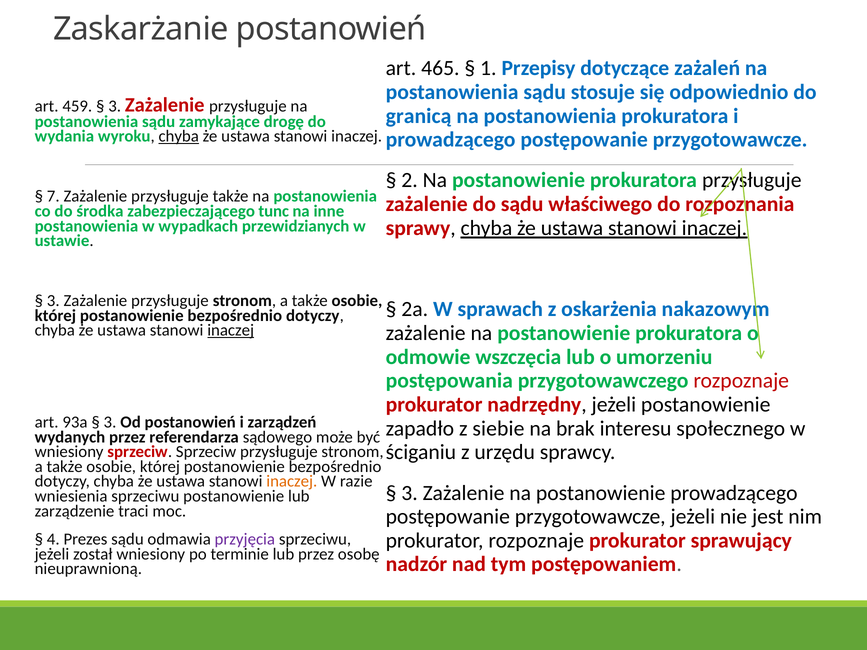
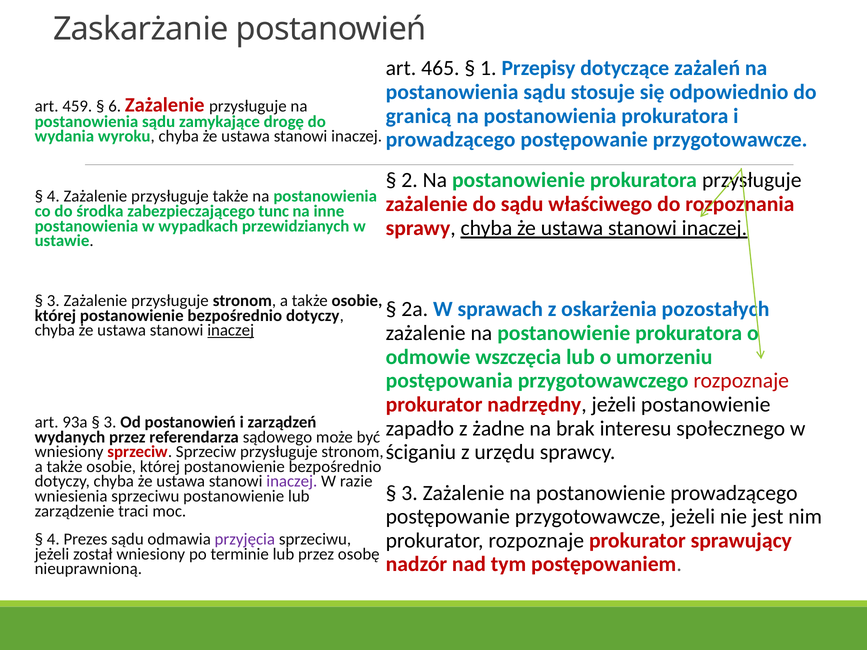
3 at (115, 106): 3 -> 6
chyba at (179, 136) underline: present -> none
7 at (53, 196): 7 -> 4
nakazowym: nakazowym -> pozostałych
siebie: siebie -> żadne
inaczej at (292, 482) colour: orange -> purple
